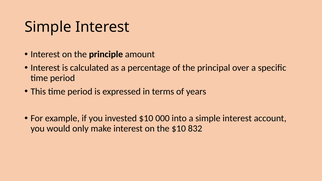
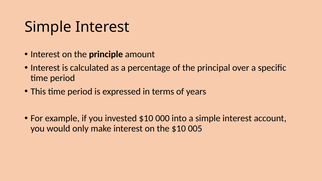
832: 832 -> 005
